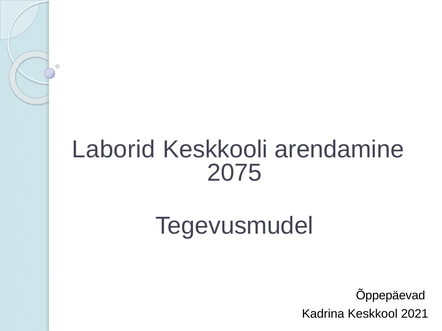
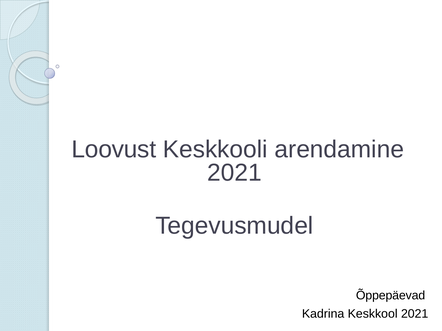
Laborid: Laborid -> Loovust
2075 at (234, 173): 2075 -> 2021
